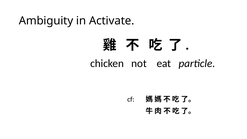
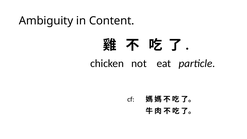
Activate: Activate -> Content
